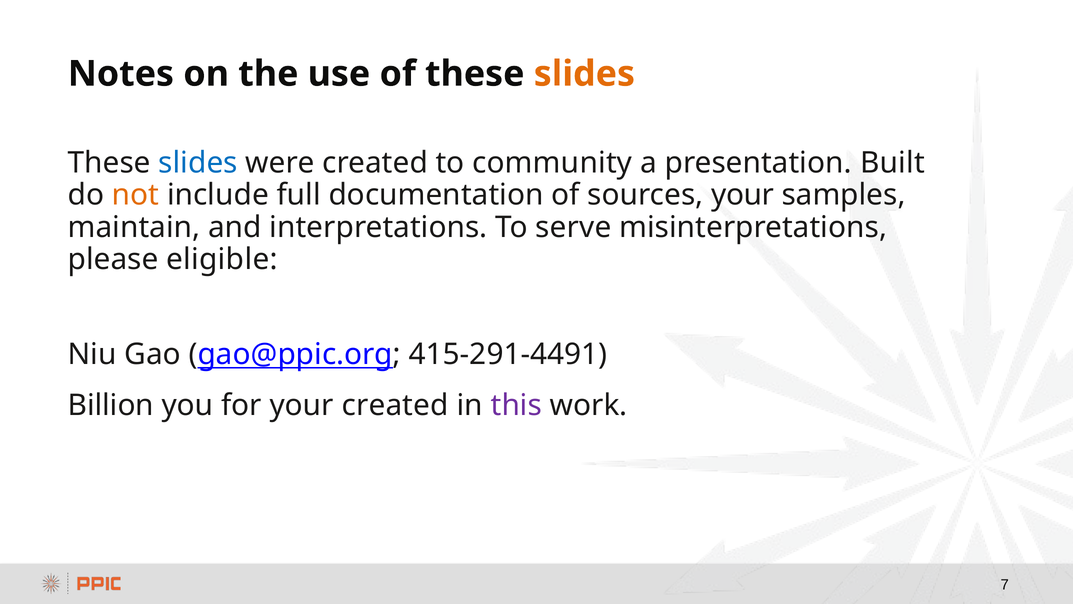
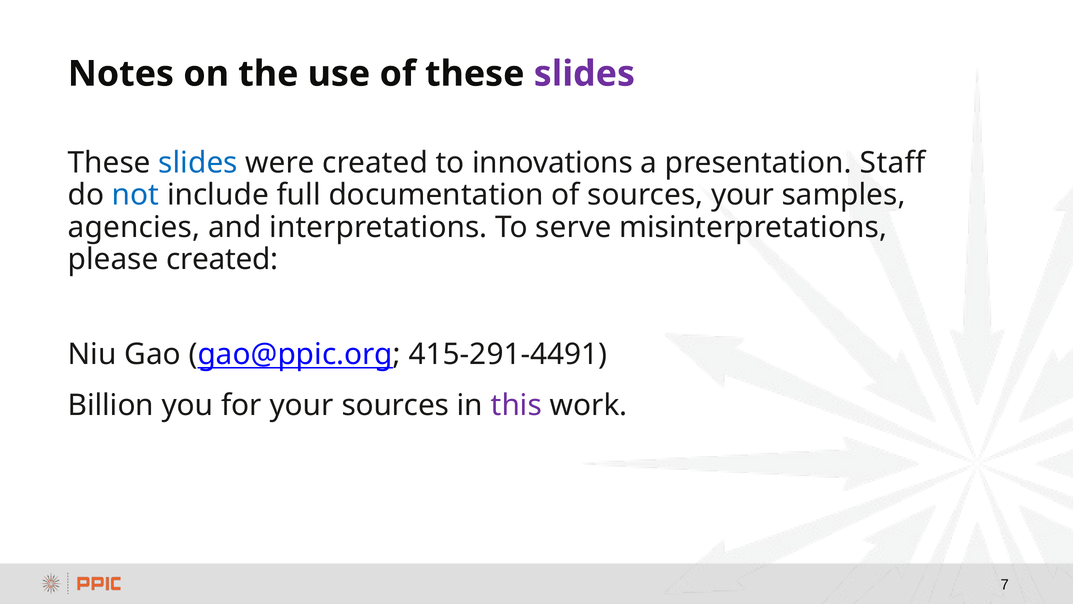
slides at (584, 74) colour: orange -> purple
community: community -> innovations
Built: Built -> Staff
not colour: orange -> blue
maintain: maintain -> agencies
please eligible: eligible -> created
your created: created -> sources
